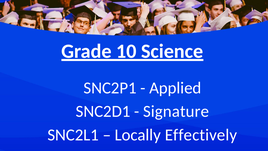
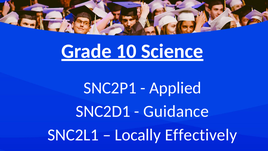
Signature: Signature -> Guidance
